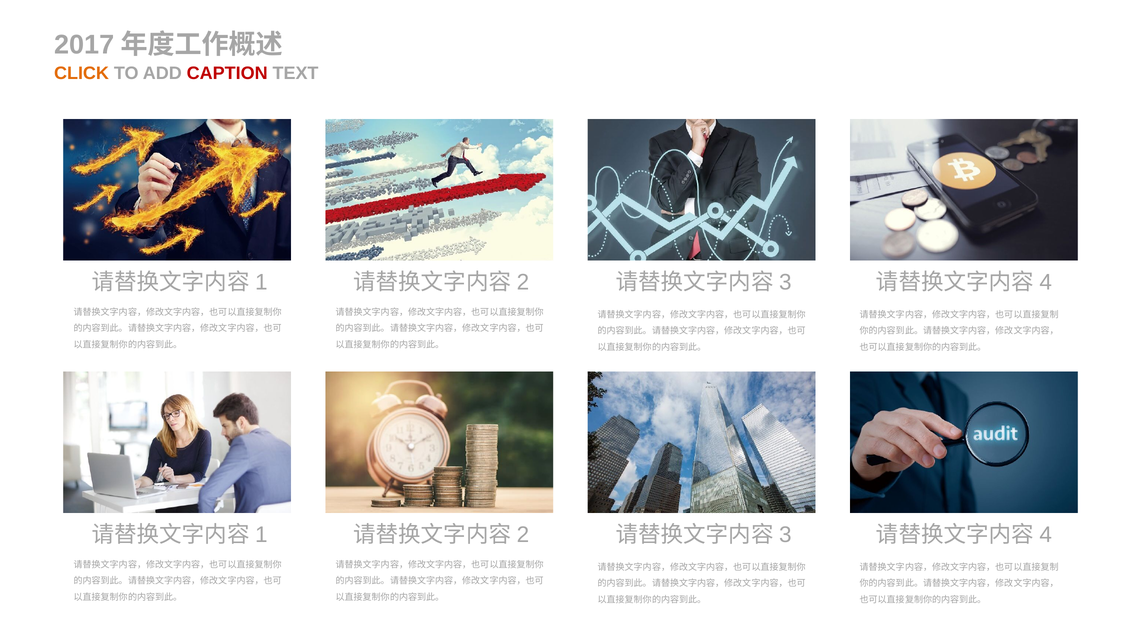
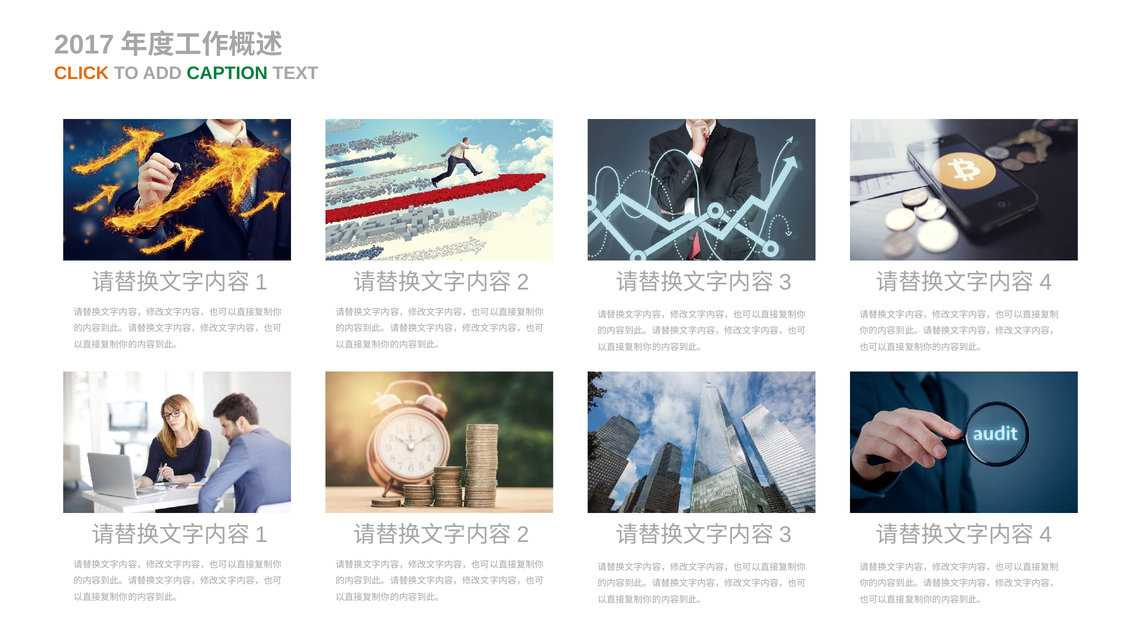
CAPTION colour: red -> green
